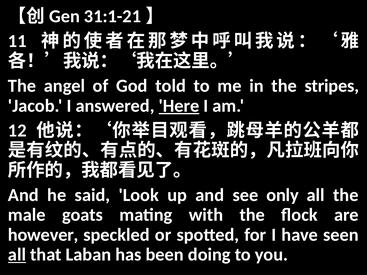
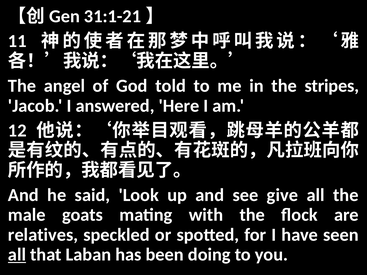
Here underline: present -> none
only: only -> give
however: however -> relatives
